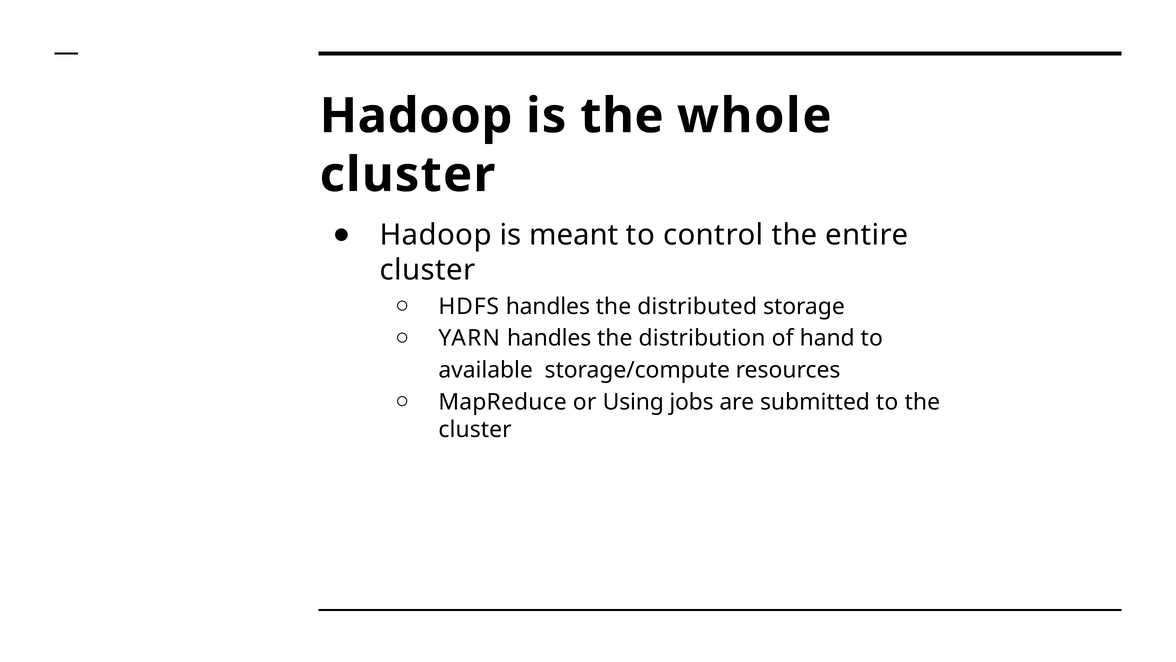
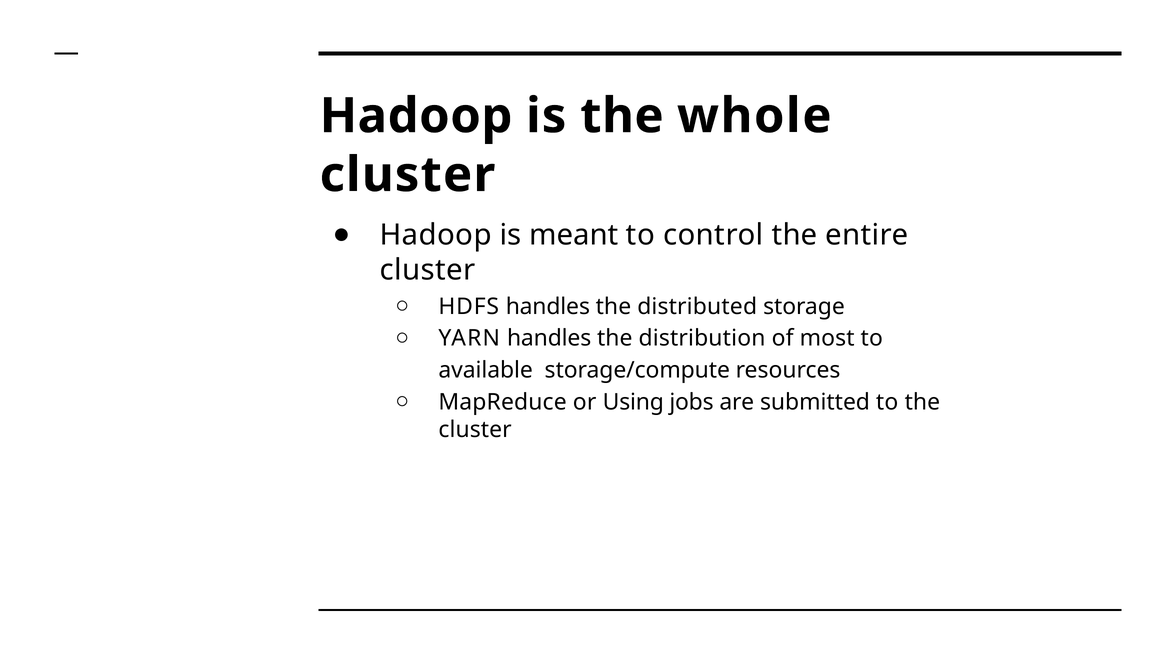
hand: hand -> most
